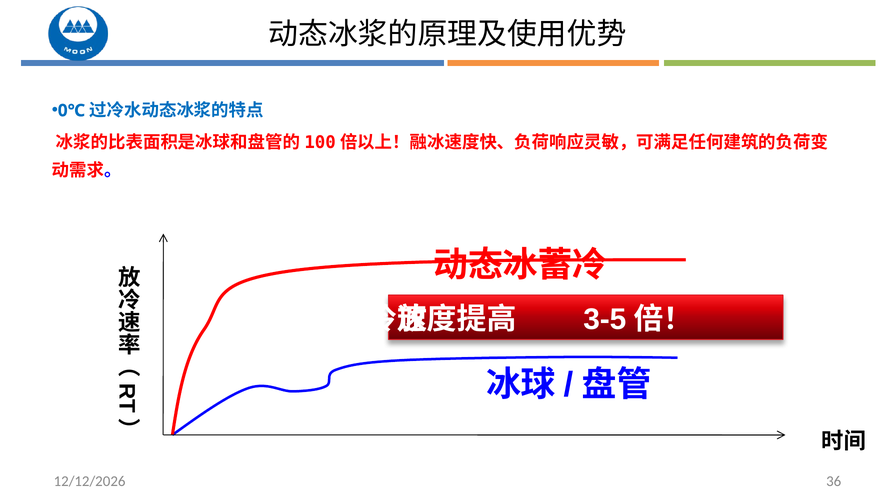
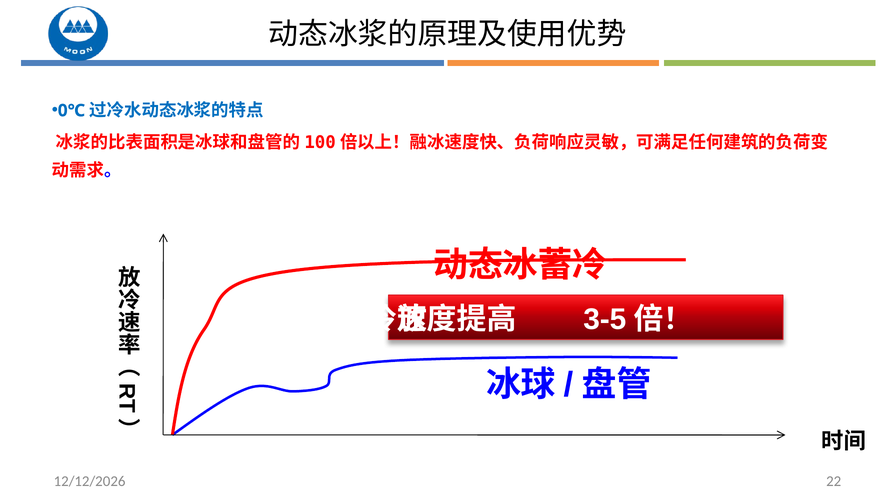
36: 36 -> 22
